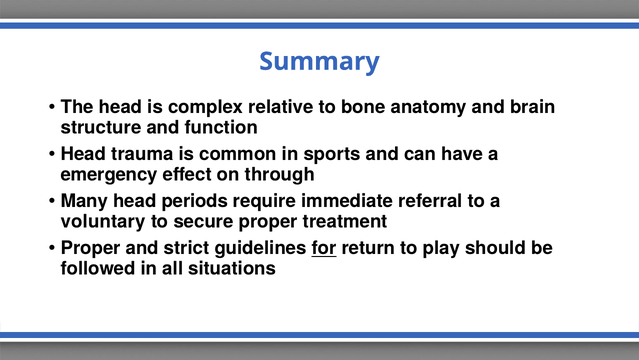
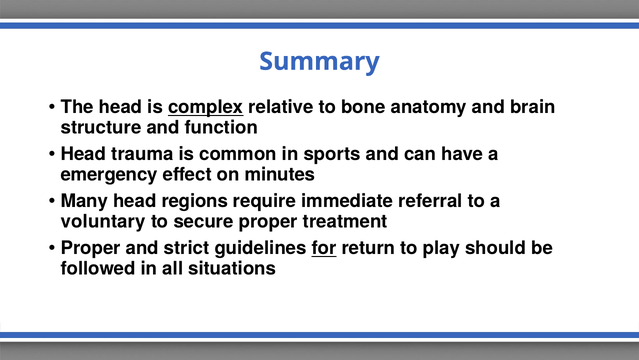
complex underline: none -> present
through: through -> minutes
periods: periods -> regions
